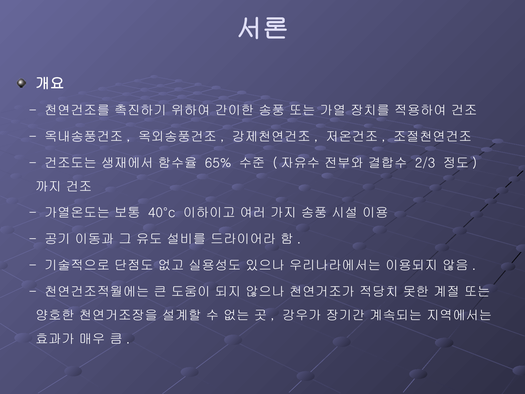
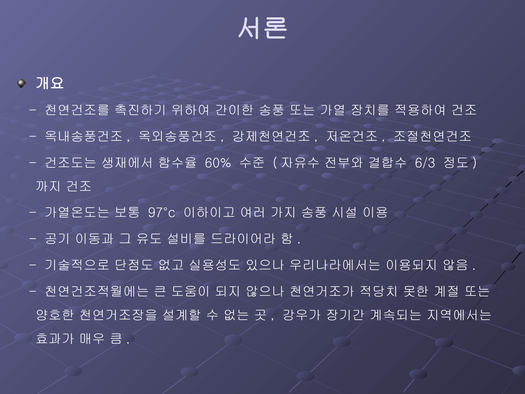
65%: 65% -> 60%
2/3: 2/3 -> 6/3
40°c: 40°c -> 97°c
